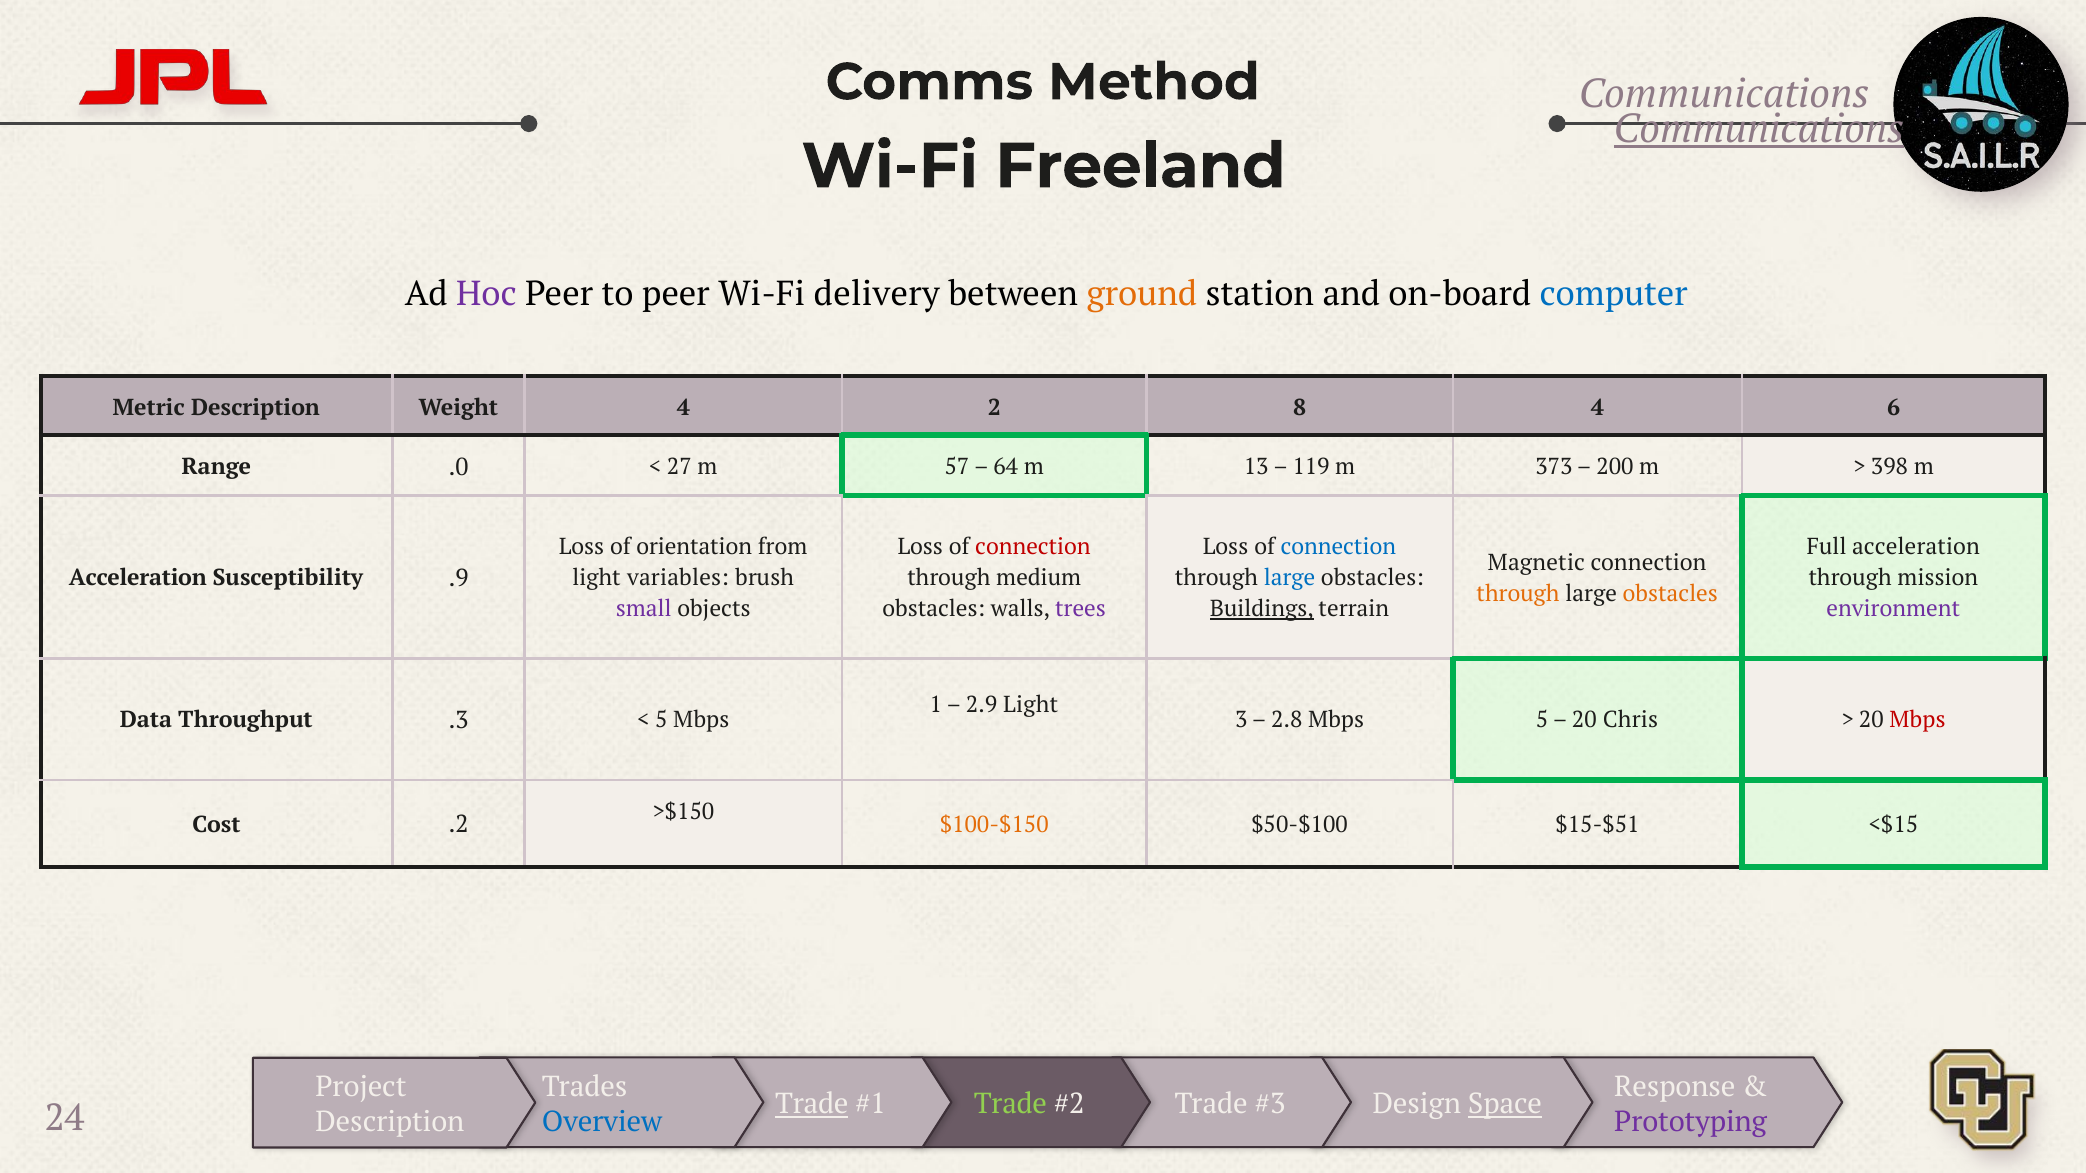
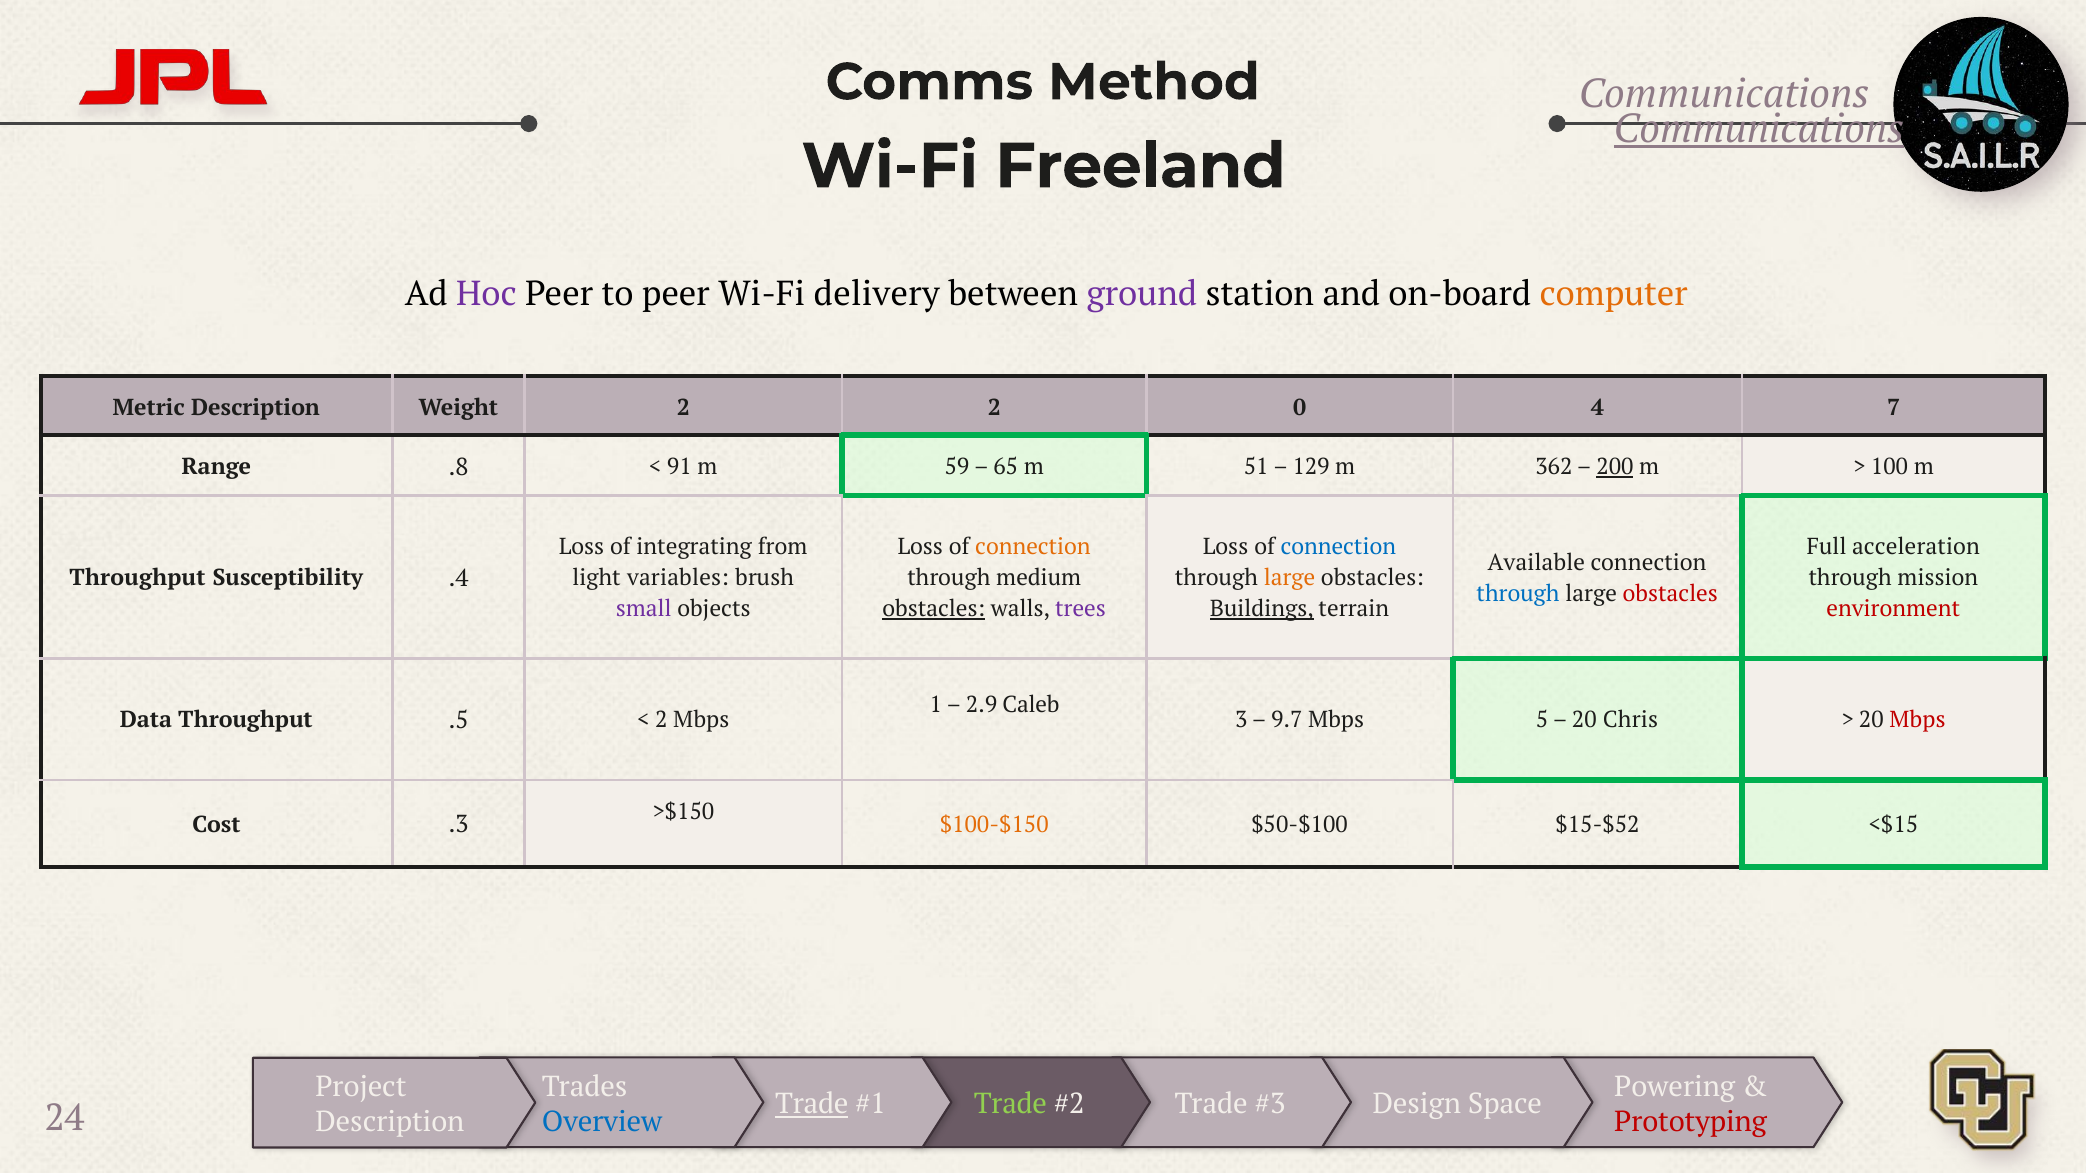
ground colour: orange -> purple
computer colour: blue -> orange
Weight 4: 4 -> 2
8: 8 -> 0
6: 6 -> 7
.0: .0 -> .8
27: 27 -> 91
57: 57 -> 59
64: 64 -> 65
13: 13 -> 51
119: 119 -> 129
373: 373 -> 362
200 underline: none -> present
398: 398 -> 100
orientation: orientation -> integrating
connection at (1033, 547) colour: red -> orange
Magnetic: Magnetic -> Available
Acceleration at (138, 578): Acceleration -> Throughput
.9: .9 -> .4
large at (1290, 578) colour: blue -> orange
through at (1518, 594) colour: orange -> blue
obstacles at (1670, 594) colour: orange -> red
obstacles at (934, 609) underline: none -> present
environment colour: purple -> red
2.9 Light: Light -> Caleb
.3: .3 -> .5
5 at (661, 721): 5 -> 2
2.8: 2.8 -> 9.7
.2: .2 -> .3
$15-$51: $15-$51 -> $15-$52
Response: Response -> Powering
Space underline: present -> none
Prototyping colour: purple -> red
